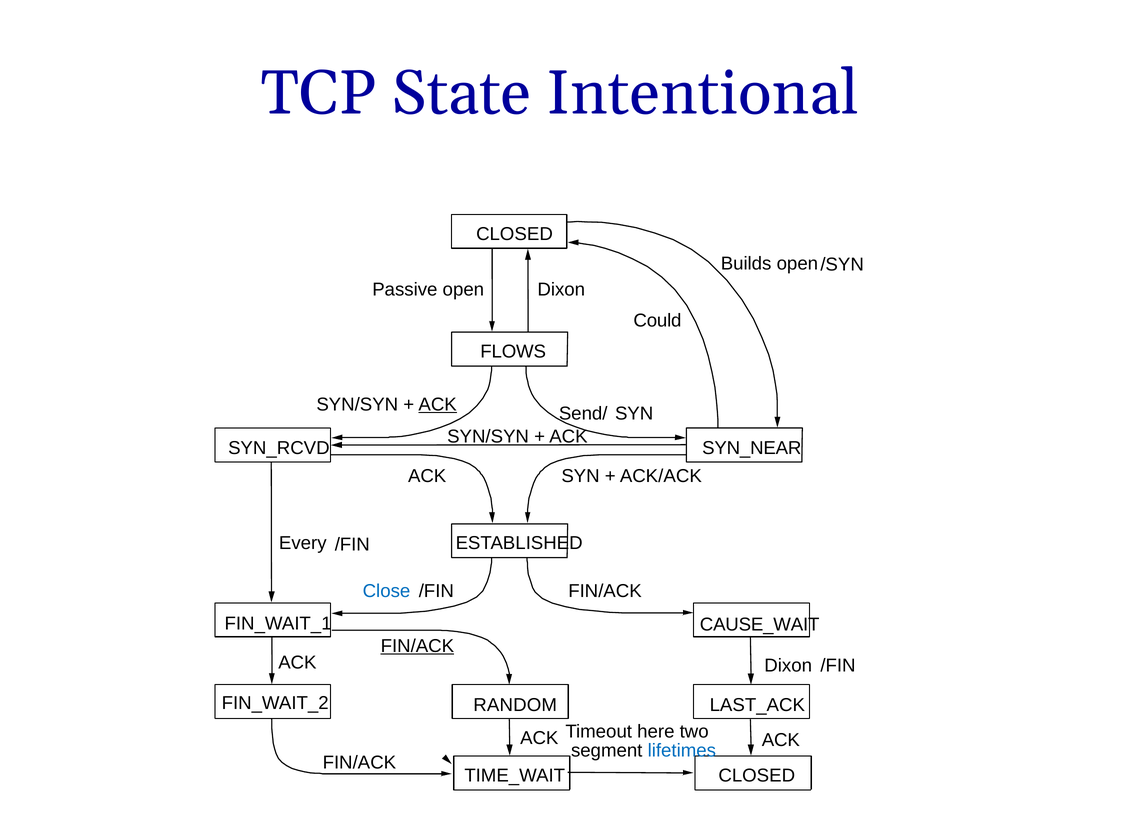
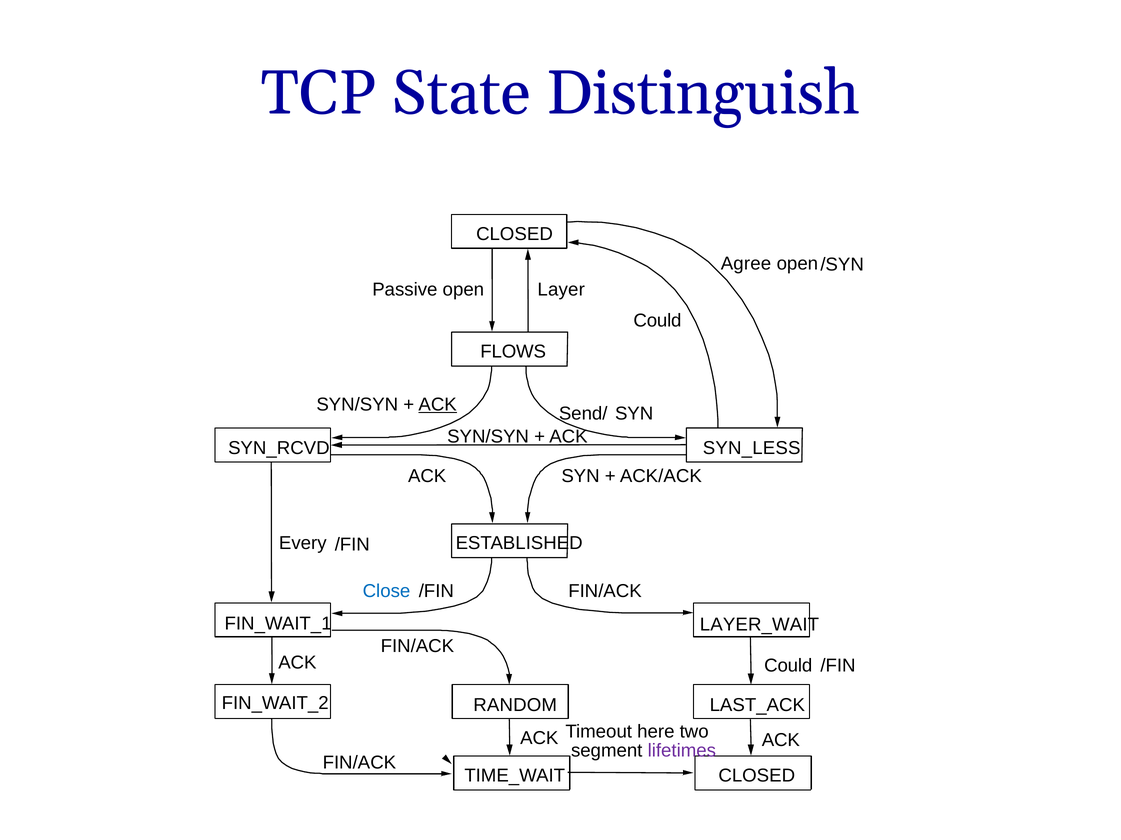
Intentional: Intentional -> Distinguish
Builds: Builds -> Agree
open Dixon: Dixon -> Layer
SYN_NEAR: SYN_NEAR -> SYN_LESS
CAUSE_WAIT: CAUSE_WAIT -> LAYER_WAIT
FIN/ACK at (417, 647) underline: present -> none
Dixon at (788, 666): Dixon -> Could
lifetimes colour: blue -> purple
